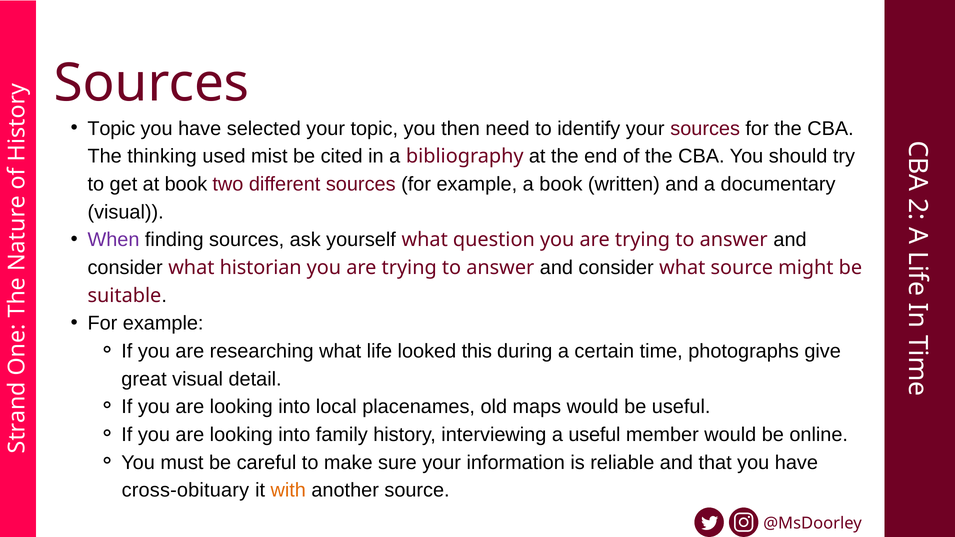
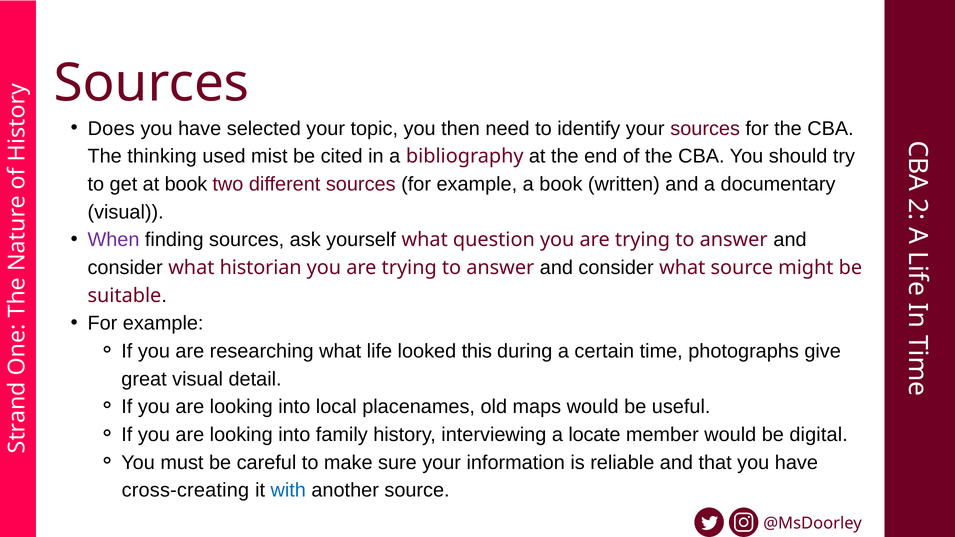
Topic at (111, 129): Topic -> Does
a useful: useful -> locate
online: online -> digital
cross-obituary: cross-obituary -> cross-creating
with colour: orange -> blue
